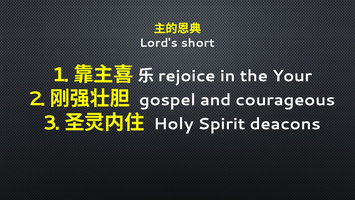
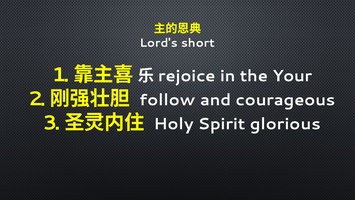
gospel: gospel -> follow
deacons: deacons -> glorious
